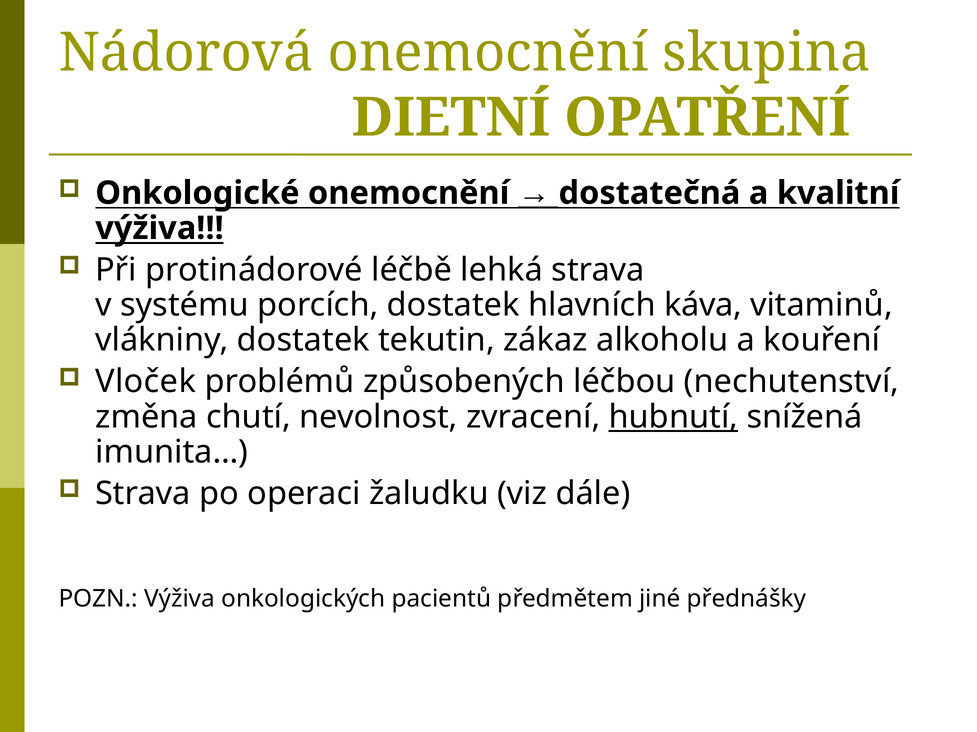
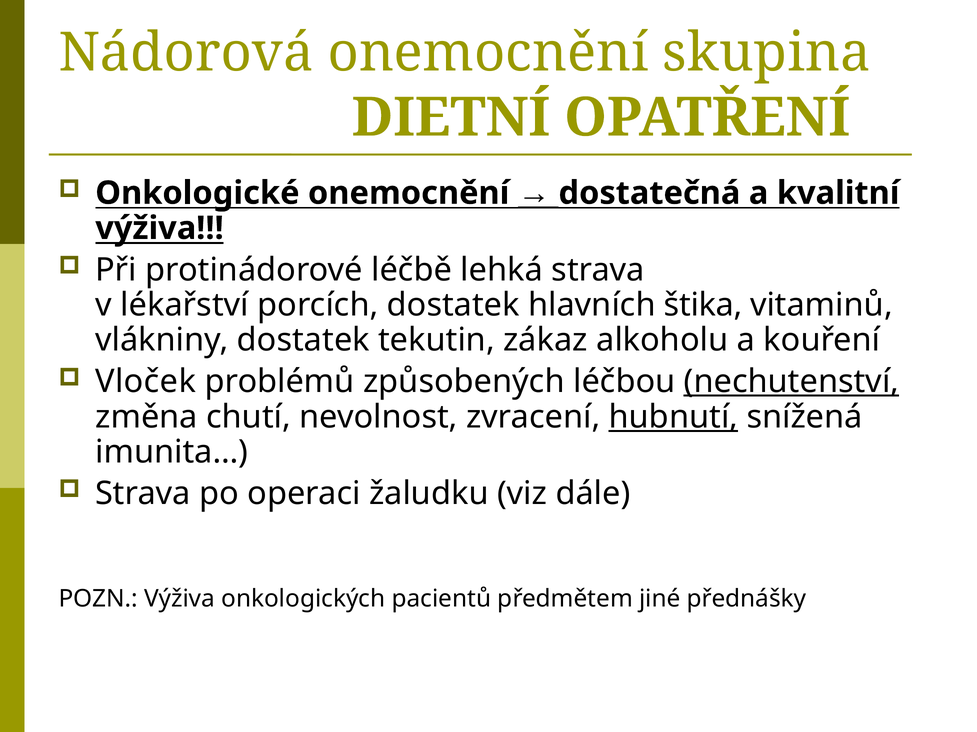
systému: systému -> lékařství
káva: káva -> štika
nechutenství underline: none -> present
